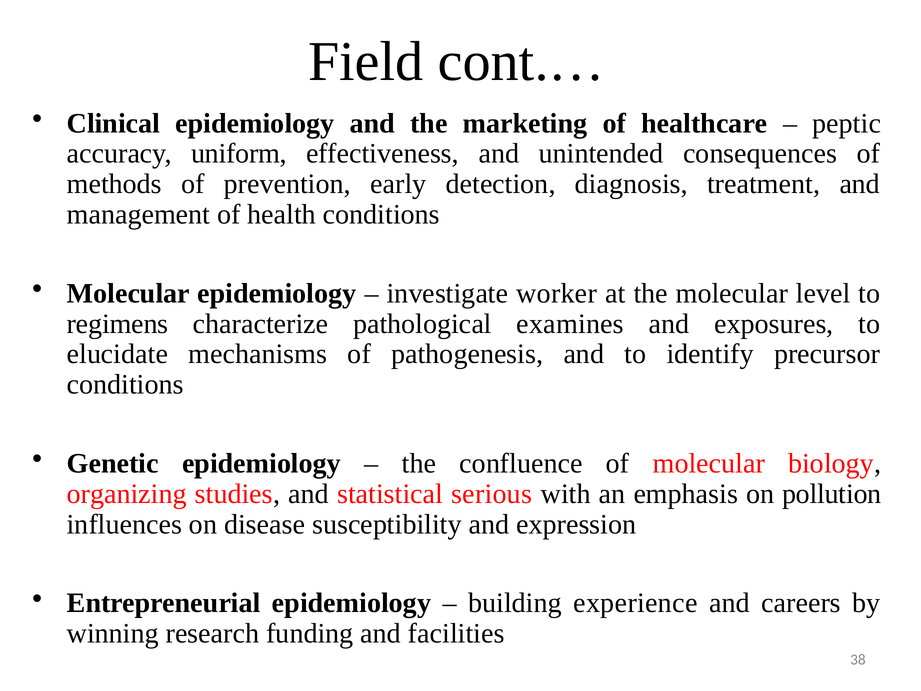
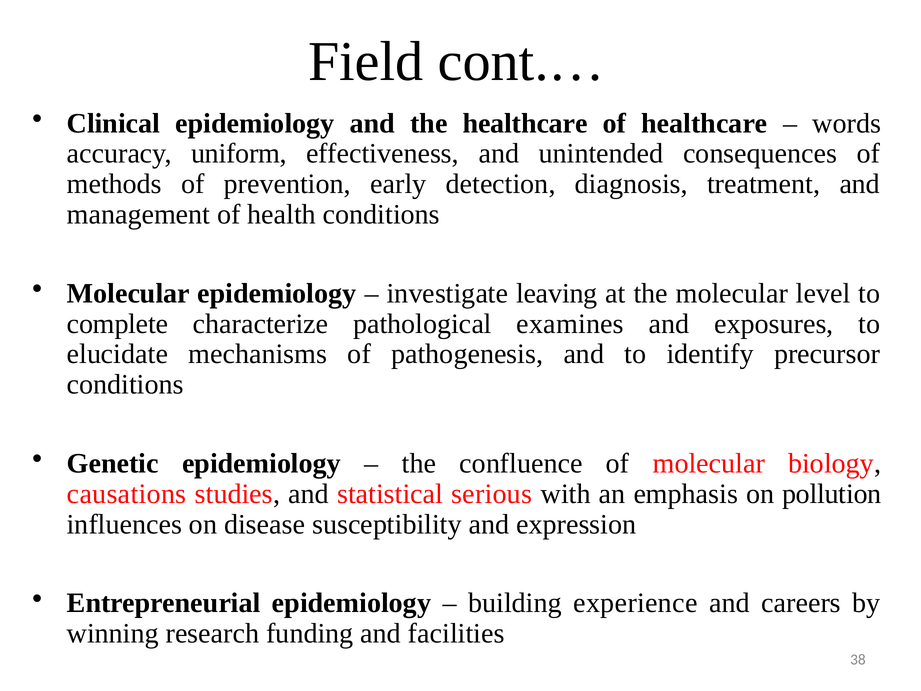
the marketing: marketing -> healthcare
peptic: peptic -> words
worker: worker -> leaving
regimens: regimens -> complete
organizing: organizing -> causations
